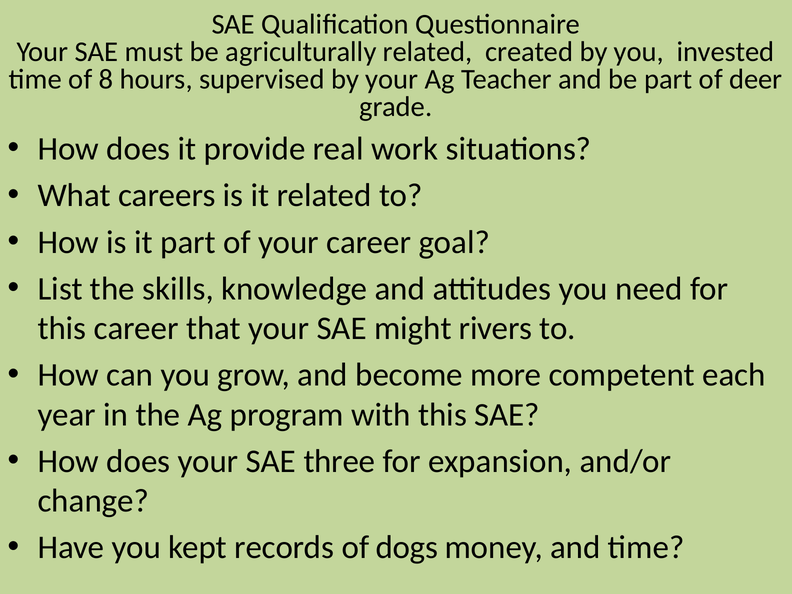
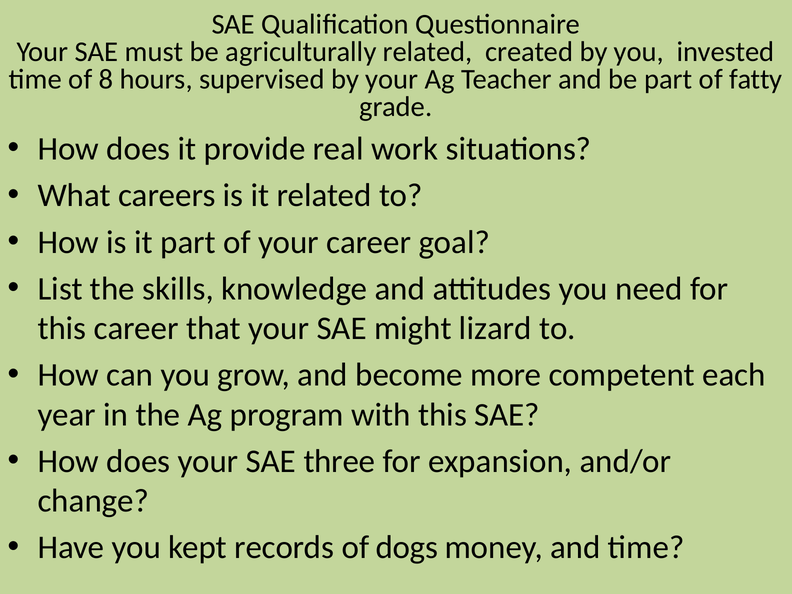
deer: deer -> fatty
rivers: rivers -> lizard
